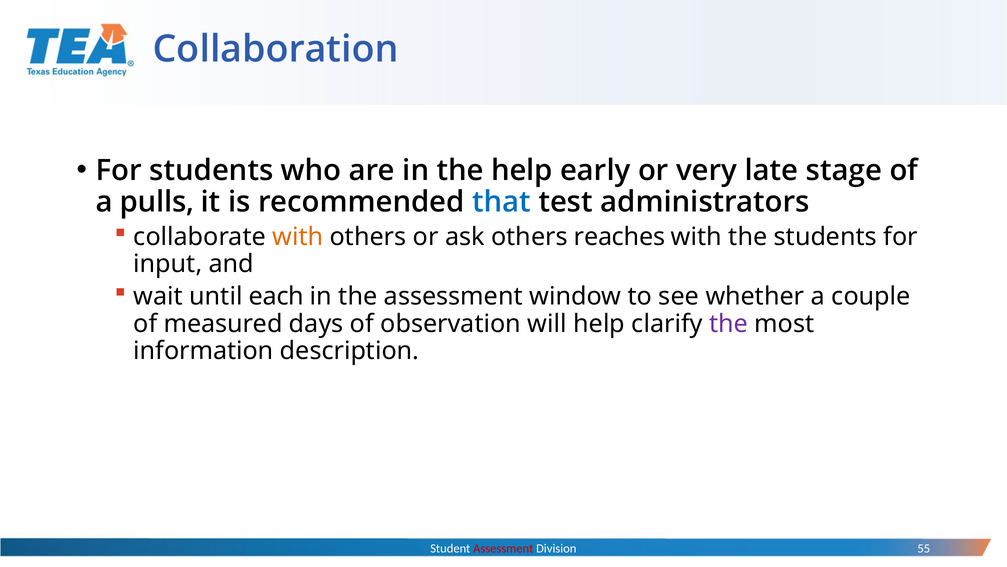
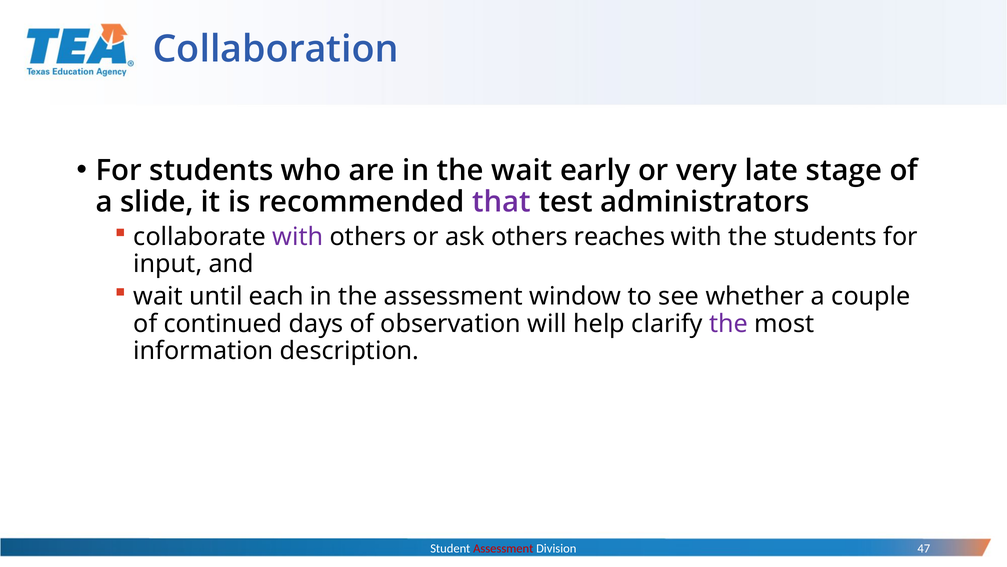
the help: help -> wait
pulls: pulls -> slide
that colour: blue -> purple
with at (298, 237) colour: orange -> purple
measured: measured -> continued
55: 55 -> 47
